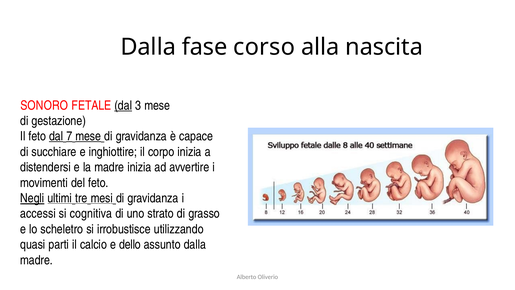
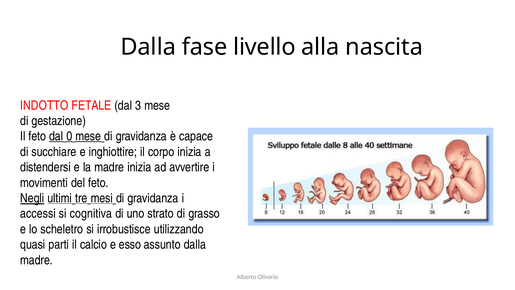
corso: corso -> livello
SONORO: SONORO -> INDOTTO
dal at (123, 105) underline: present -> none
7: 7 -> 0
dello: dello -> esso
